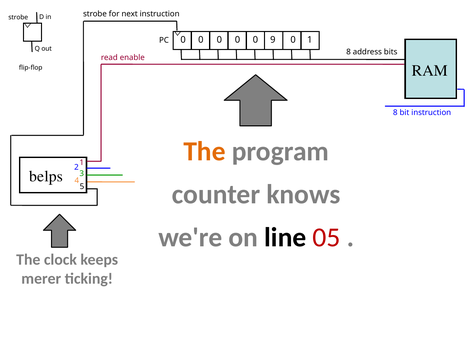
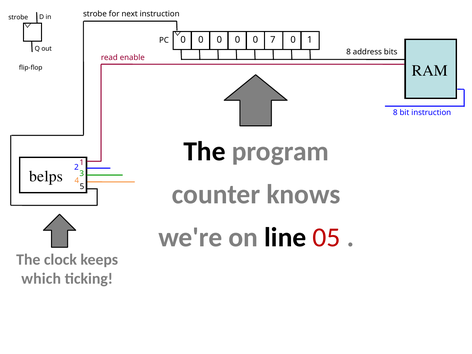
9: 9 -> 7
The at (204, 151) colour: orange -> black
merer: merer -> which
